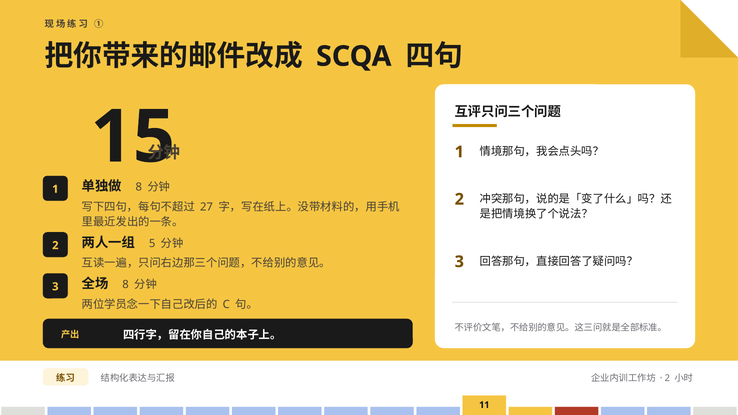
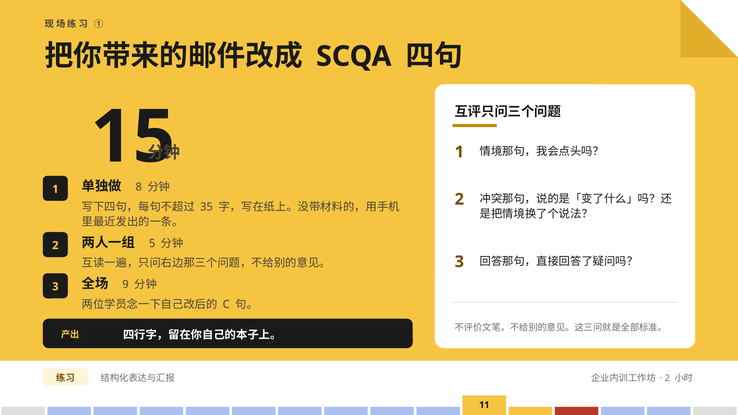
27: 27 -> 35
8 at (126, 285): 8 -> 9
